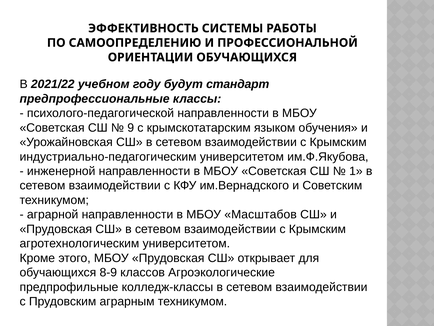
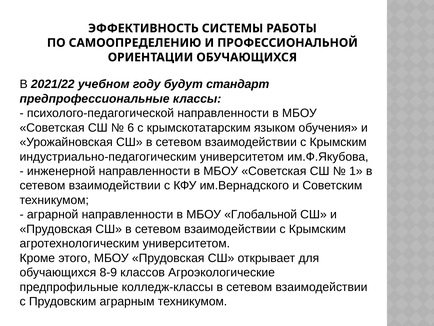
9: 9 -> 6
Масштабов: Масштабов -> Глобальной
